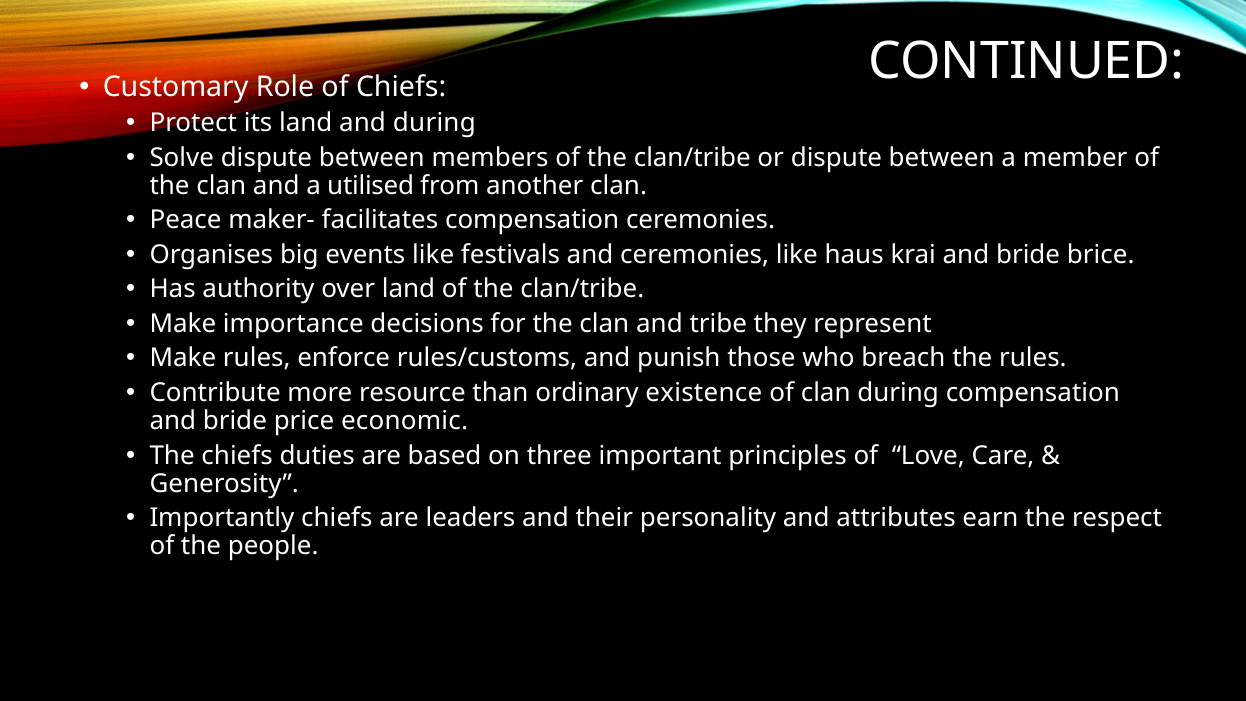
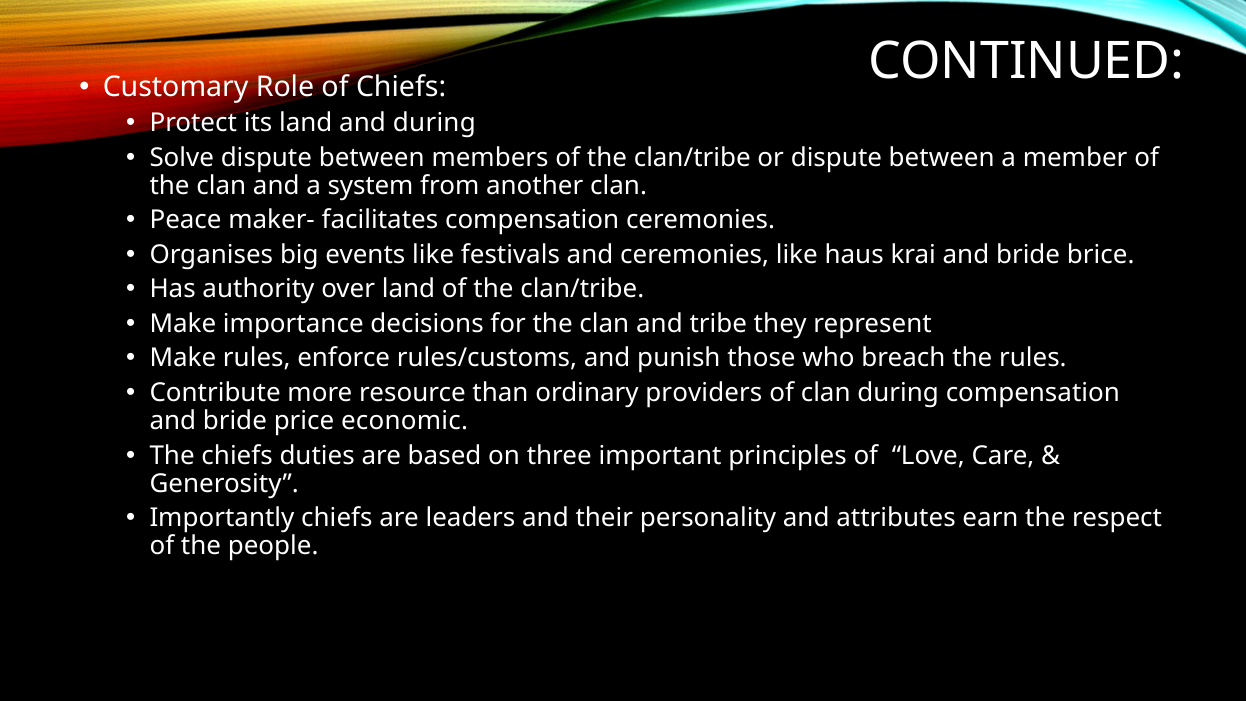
utilised: utilised -> system
existence: existence -> providers
